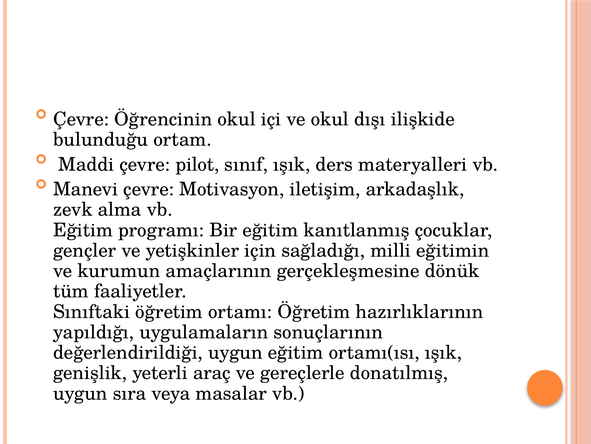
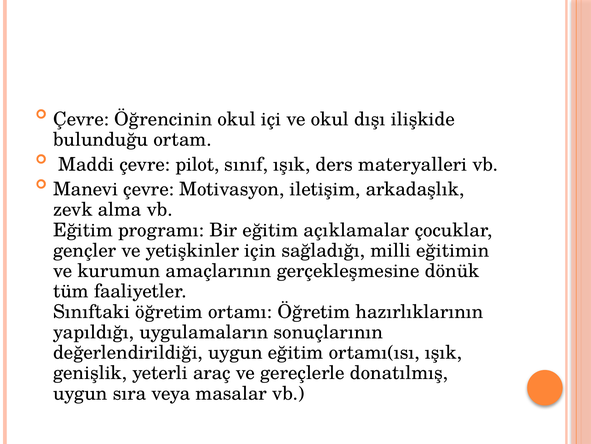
kanıtlanmış: kanıtlanmış -> açıklamalar
